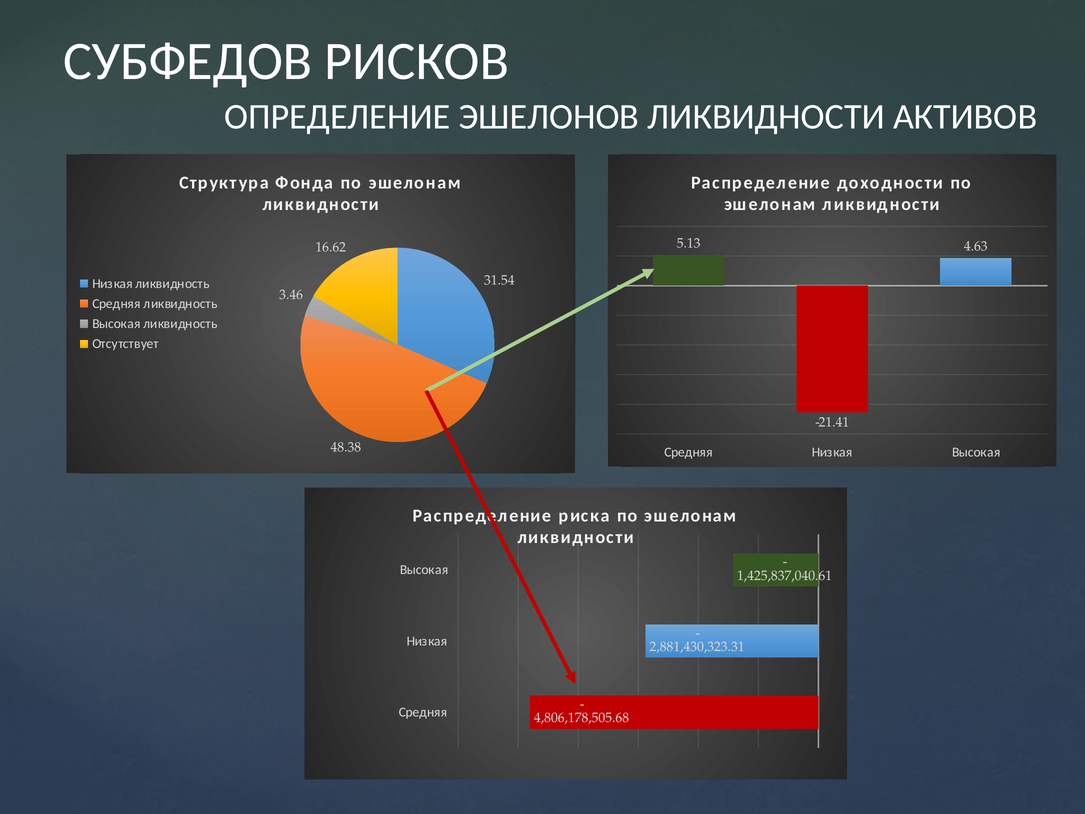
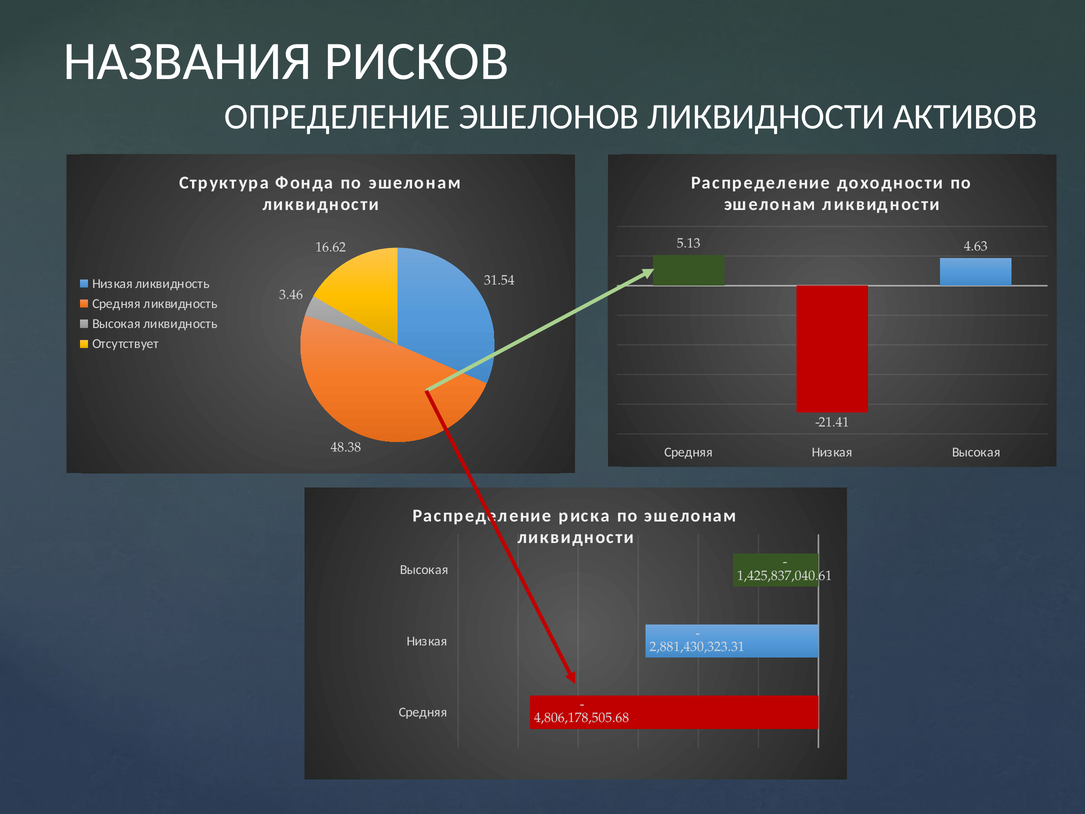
СУБФЕДОВ: СУБФЕДОВ -> НАЗВАНИЯ
